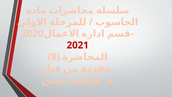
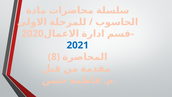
2021 colour: red -> blue
